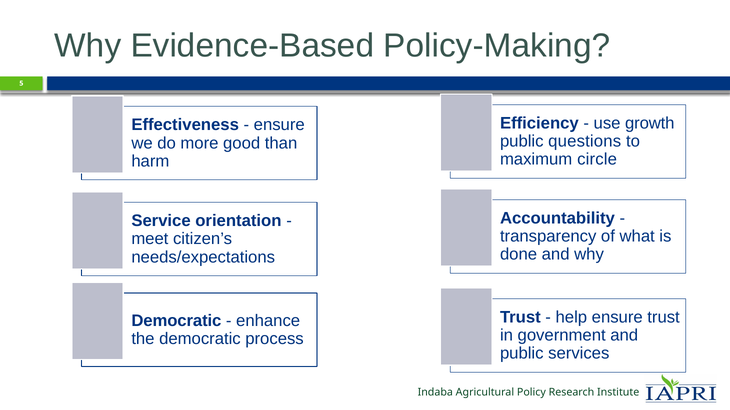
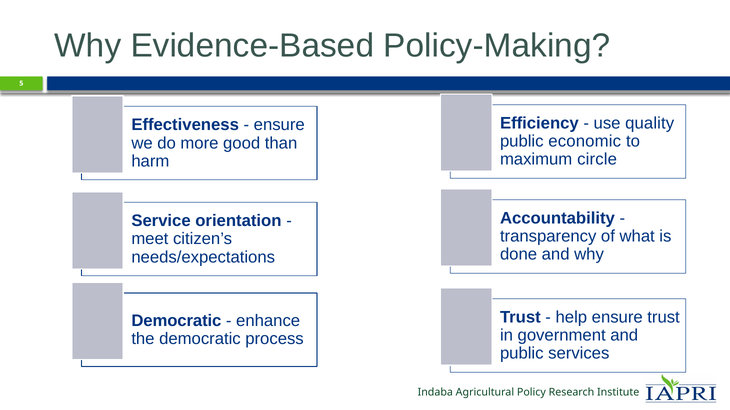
growth: growth -> quality
questions: questions -> economic
